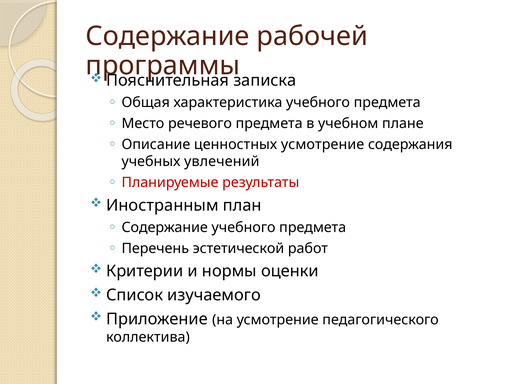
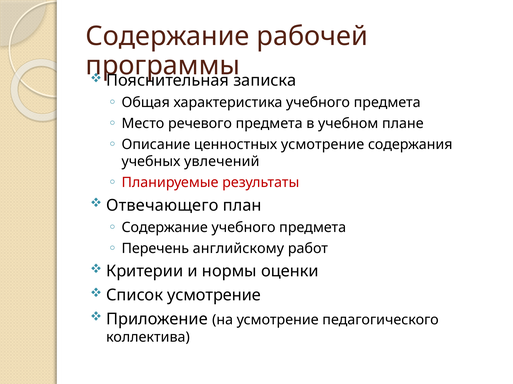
Иностранным: Иностранным -> Отвечающего
эстетической: эстетической -> английскому
Список изучаемого: изучаемого -> усмотрение
